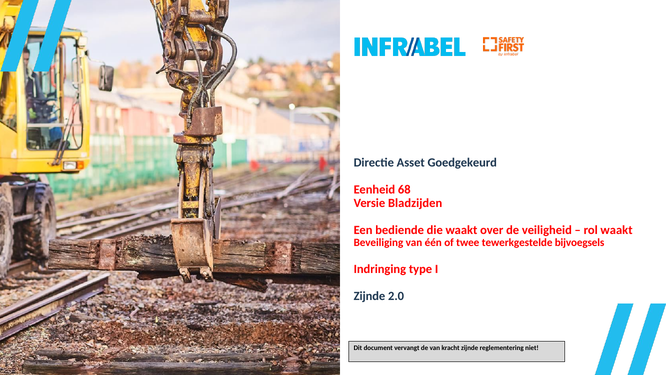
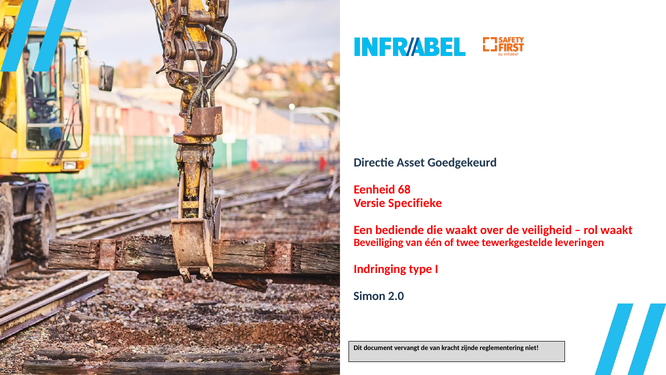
Bladzijden: Bladzijden -> Specifieke
bijvoegsels: bijvoegsels -> leveringen
Zijnde at (369, 296): Zijnde -> Simon
